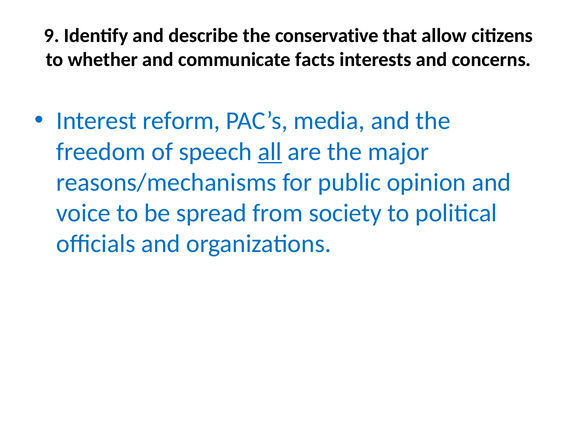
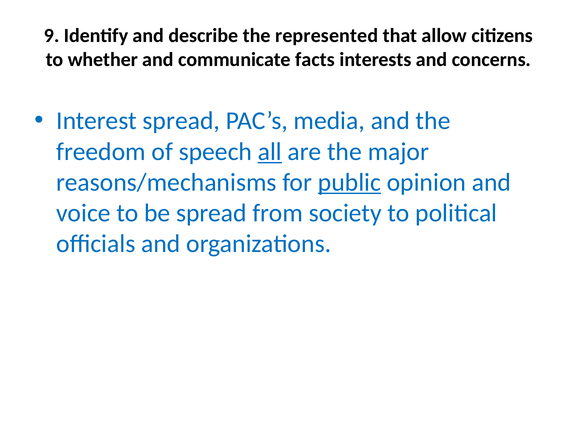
conservative: conservative -> represented
Interest reform: reform -> spread
public underline: none -> present
